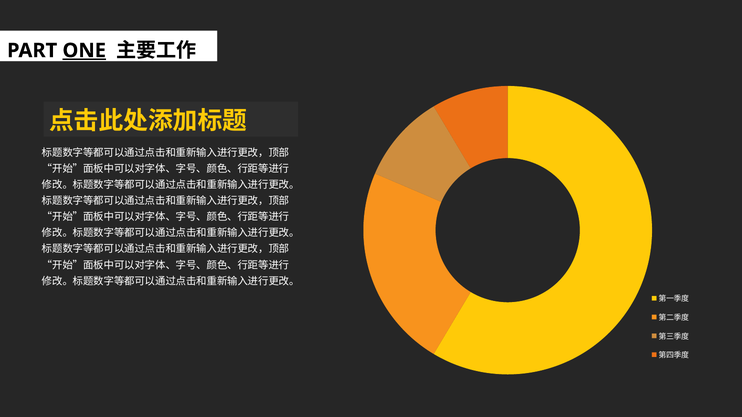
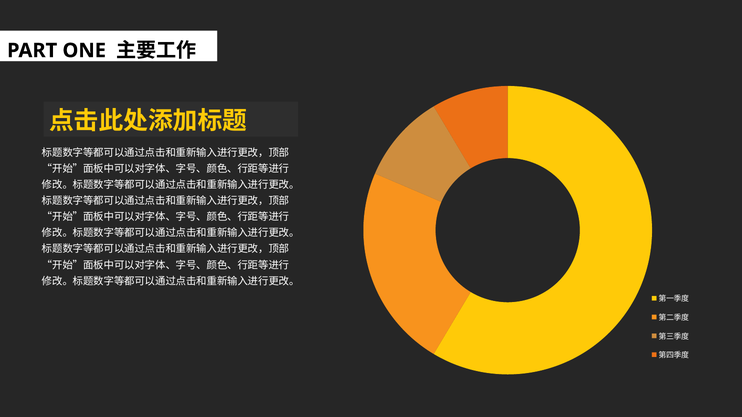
ONE underline: present -> none
